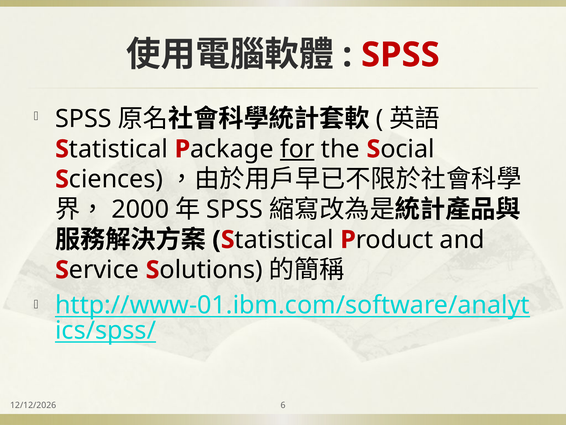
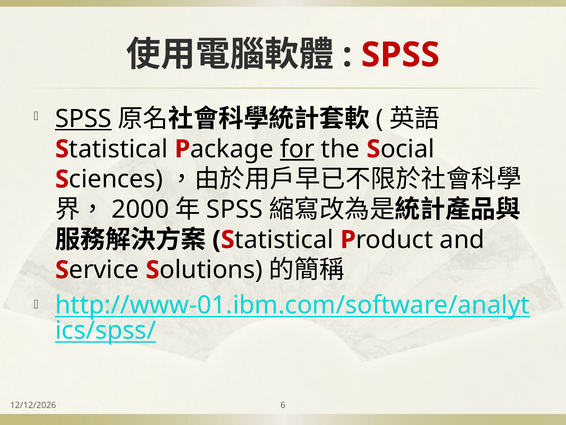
SPSS at (83, 119) underline: none -> present
